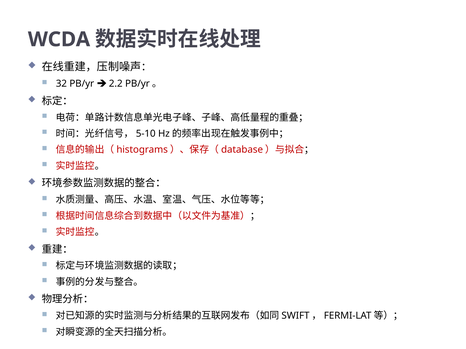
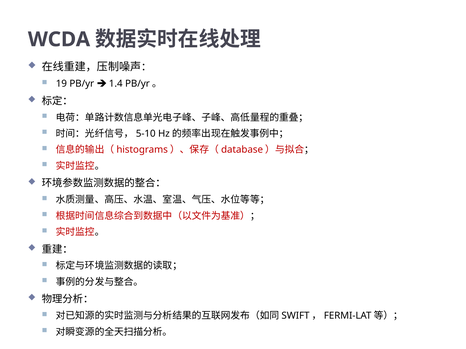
32: 32 -> 19
2.2: 2.2 -> 1.4
